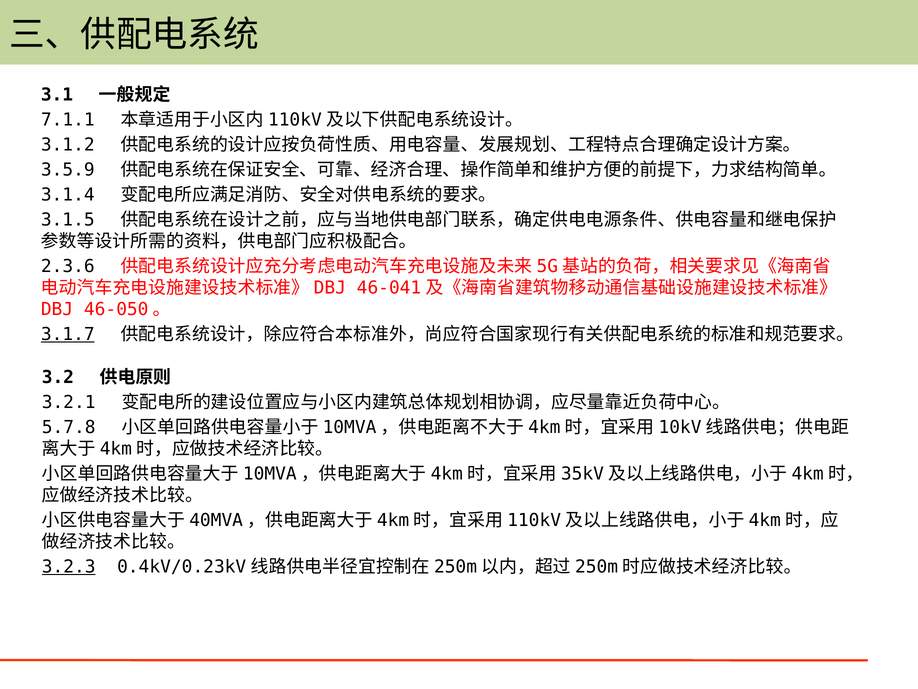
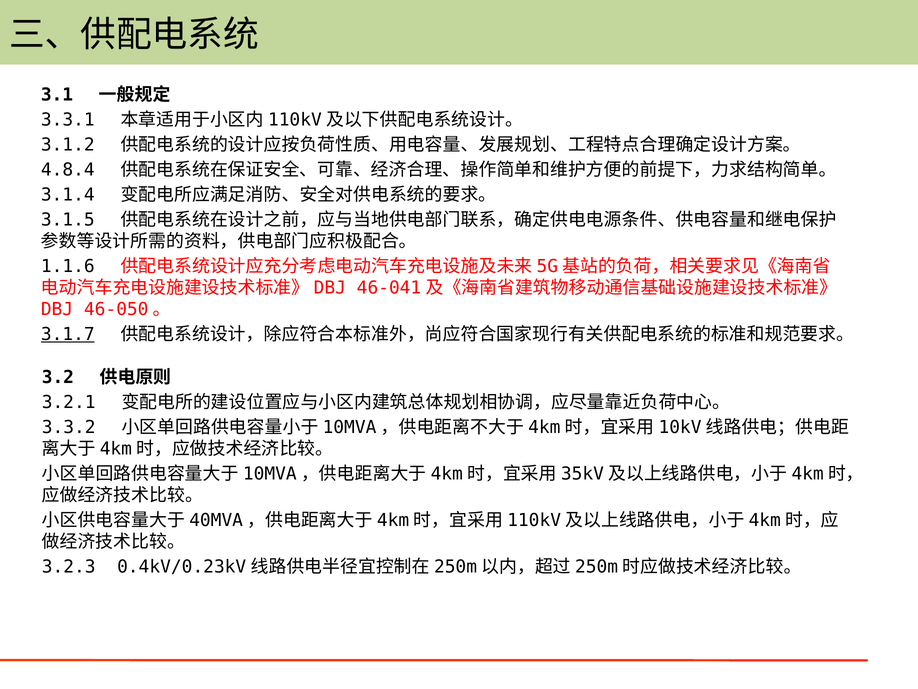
7.1.1: 7.1.1 -> 3.3.1
3.5.9: 3.5.9 -> 4.8.4
2.3.6: 2.3.6 -> 1.1.6
5.7.8: 5.7.8 -> 3.3.2
3.2.3 underline: present -> none
